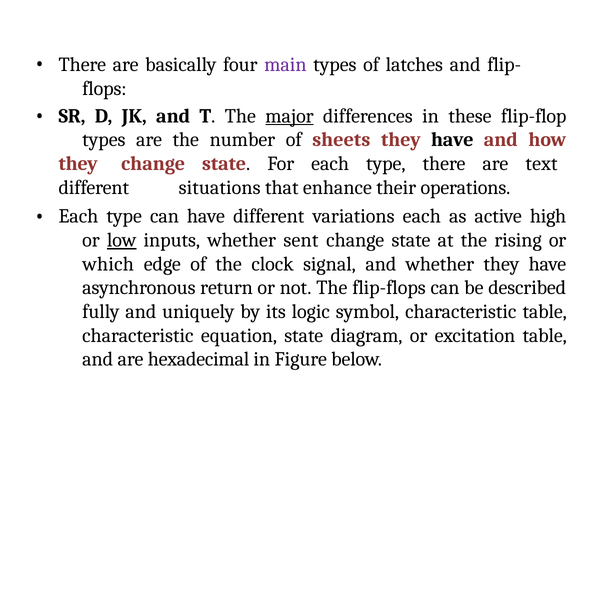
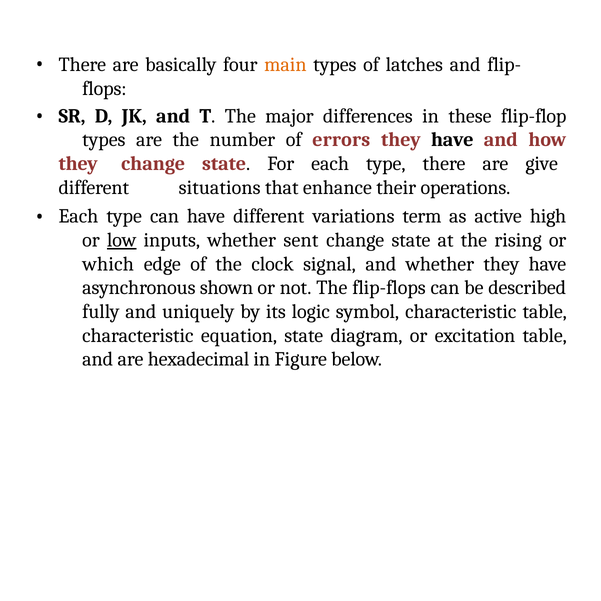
main colour: purple -> orange
major underline: present -> none
sheets: sheets -> errors
text: text -> give
variations each: each -> term
return: return -> shown
